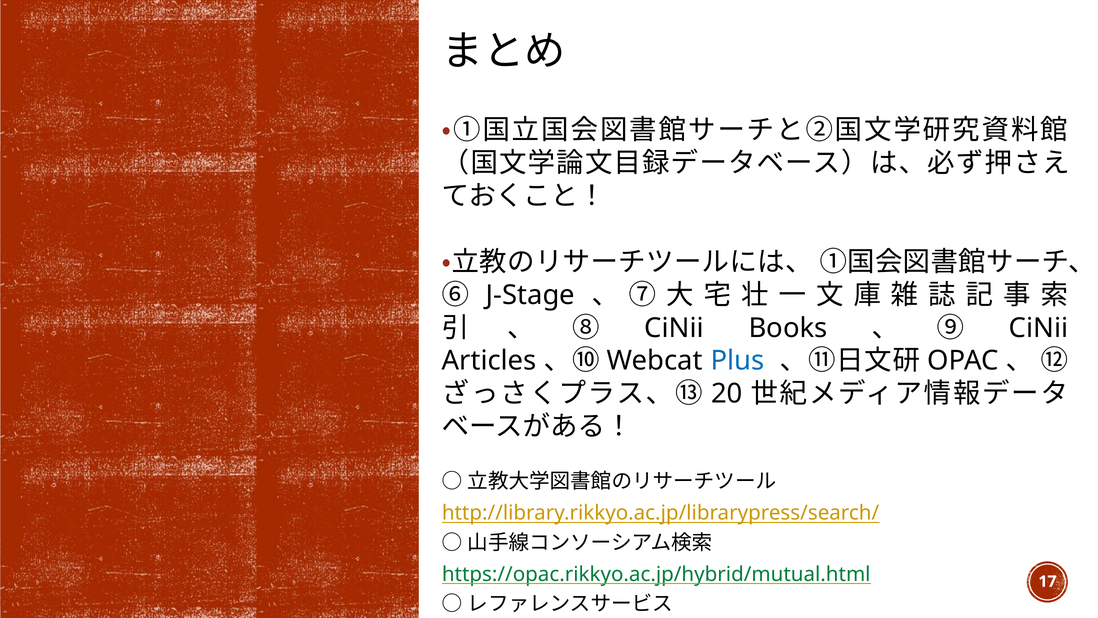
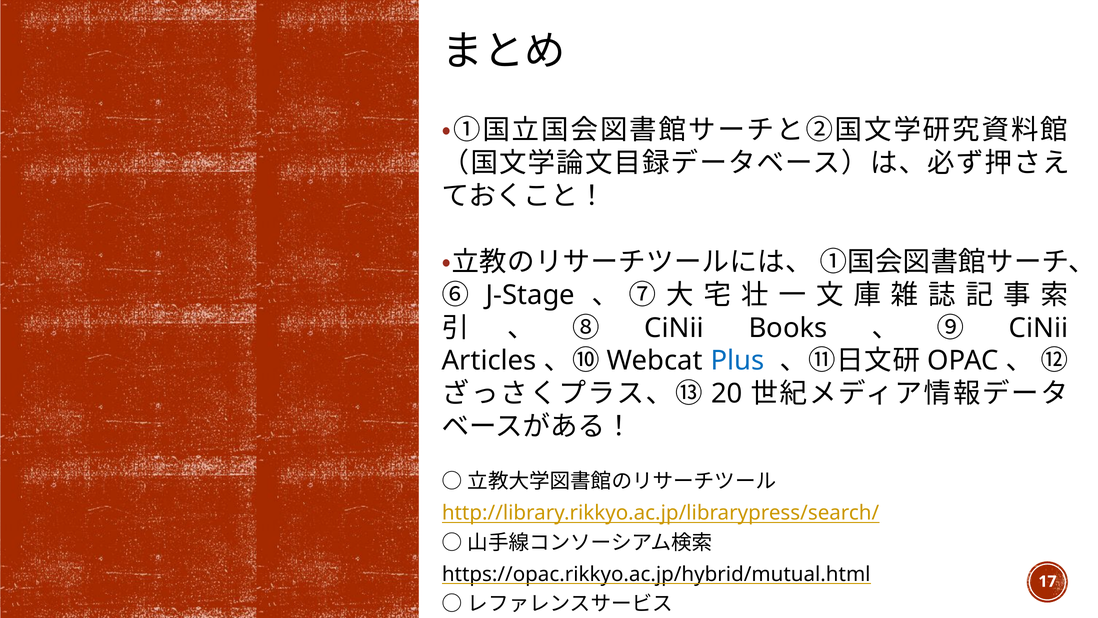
https://opac.rikkyo.ac.jp/hybrid/mutual.html colour: green -> black
